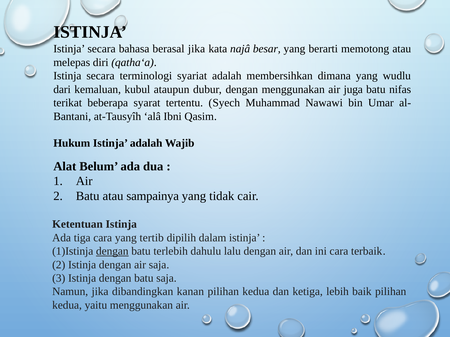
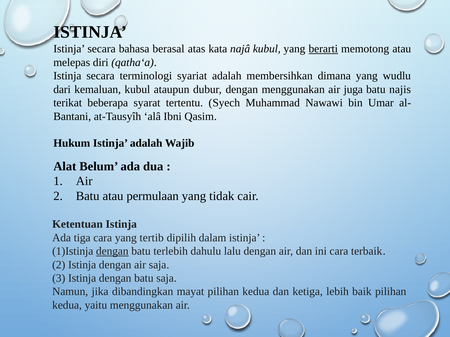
berasal jika: jika -> atas
najâ besar: besar -> kubul
berarti underline: none -> present
nifas: nifas -> najis
sampainya: sampainya -> permulaan
kanan: kanan -> mayat
